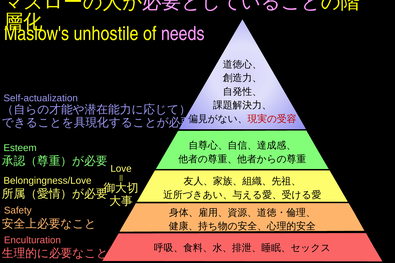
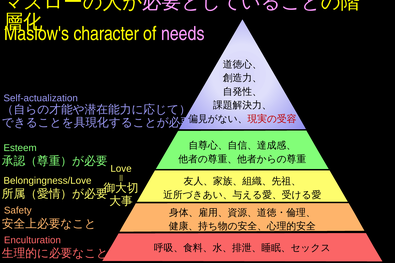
unhostile: unhostile -> character
